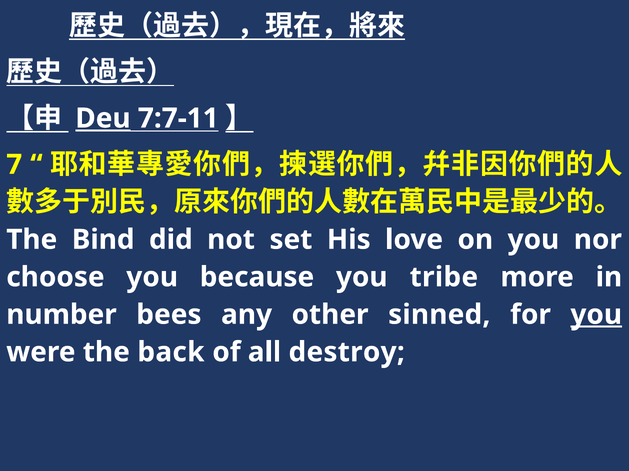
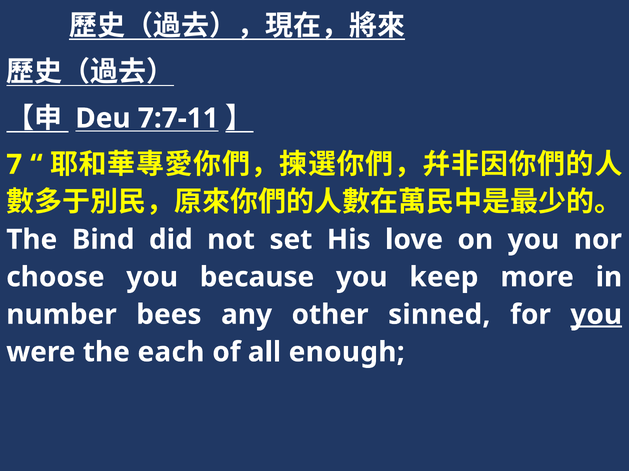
Deu underline: present -> none
tribe: tribe -> keep
back: back -> each
destroy: destroy -> enough
